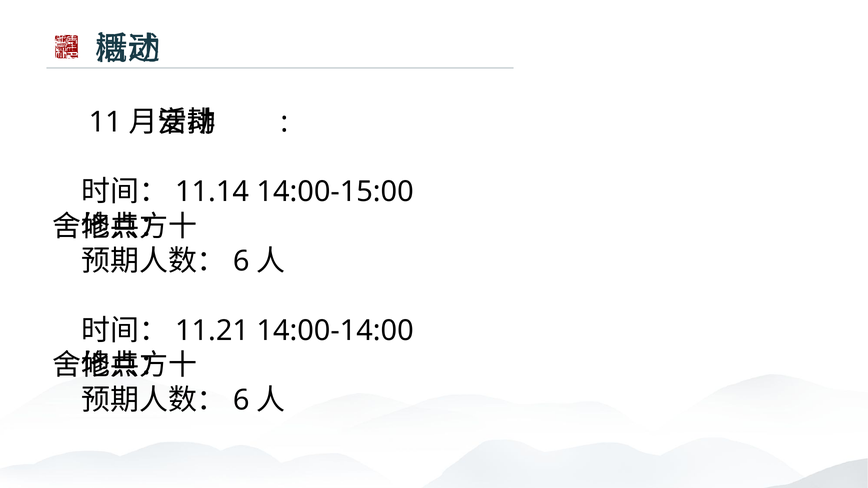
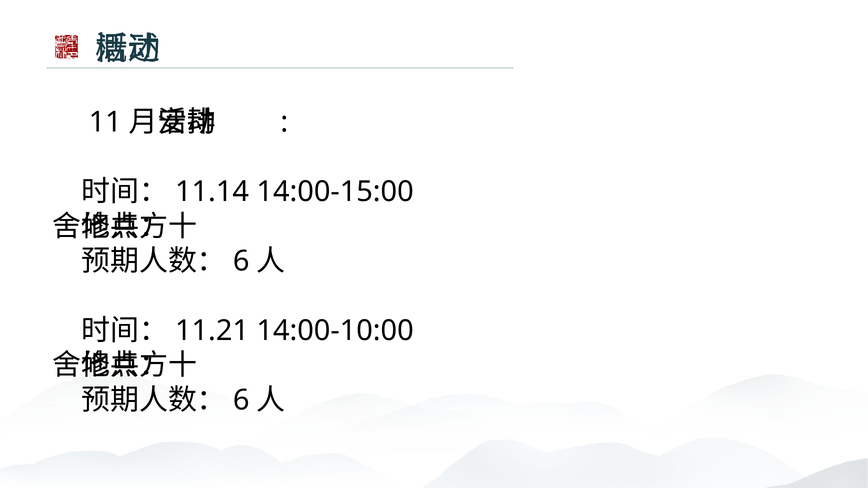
14:00-14:00: 14:00-14:00 -> 14:00-10:00
